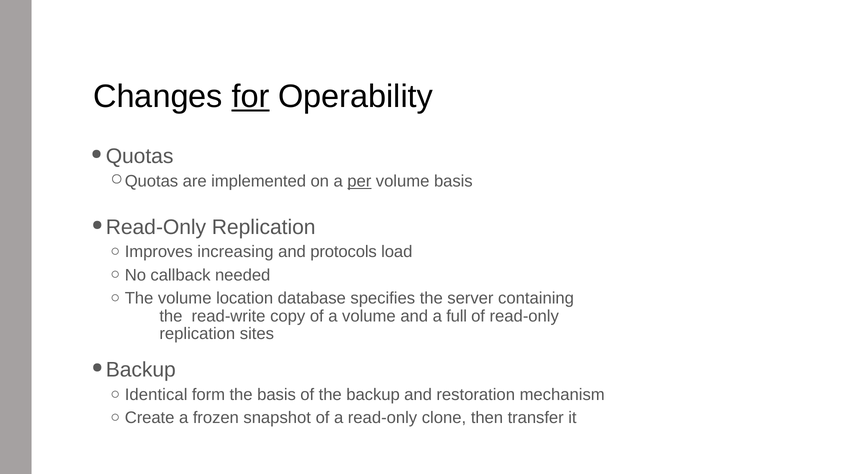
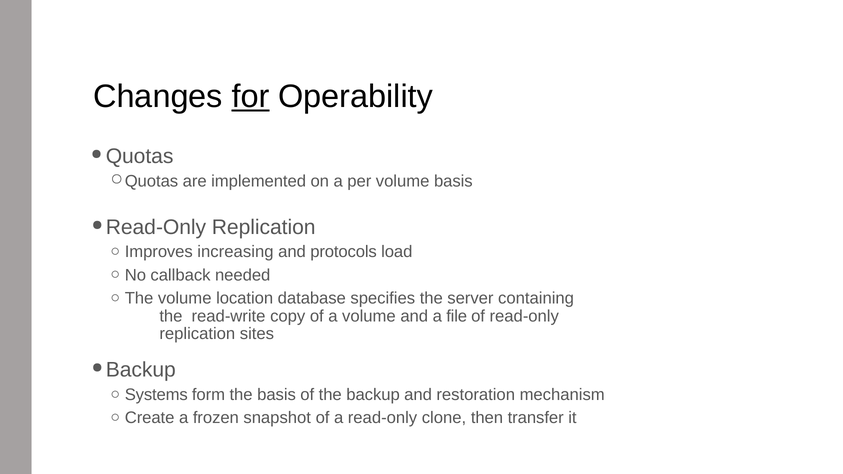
per underline: present -> none
full: full -> file
Identical: Identical -> Systems
